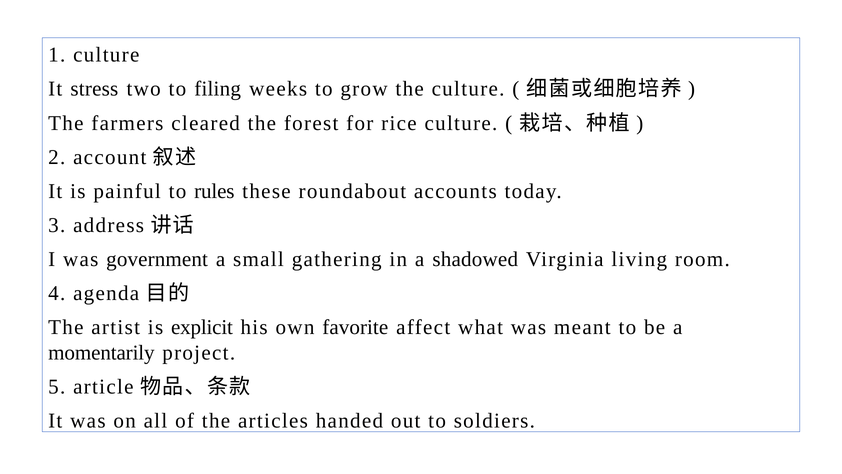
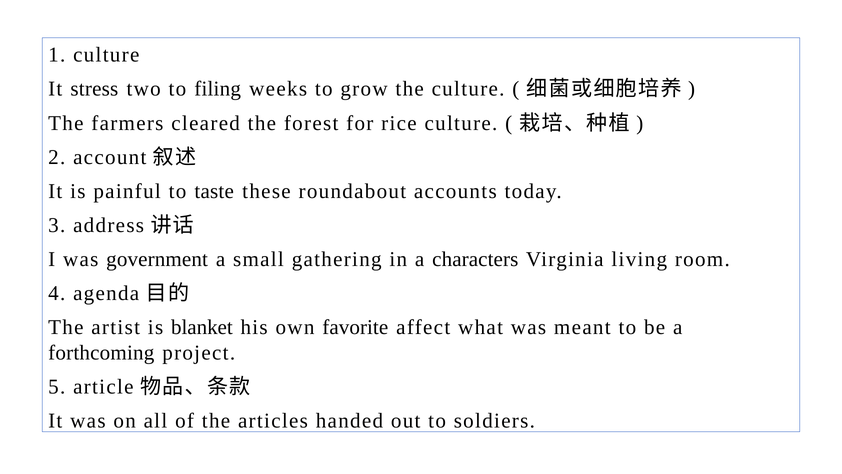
rules: rules -> taste
shadowed: shadowed -> characters
explicit: explicit -> blanket
momentarily: momentarily -> forthcoming
